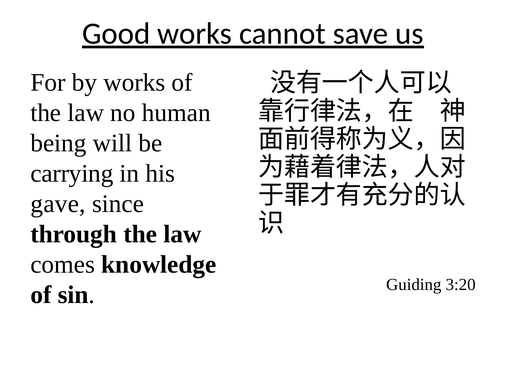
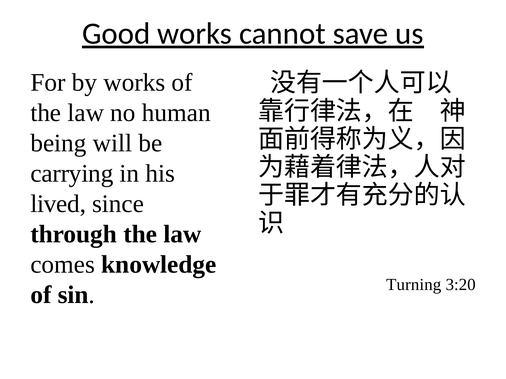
gave: gave -> lived
Guiding: Guiding -> Turning
